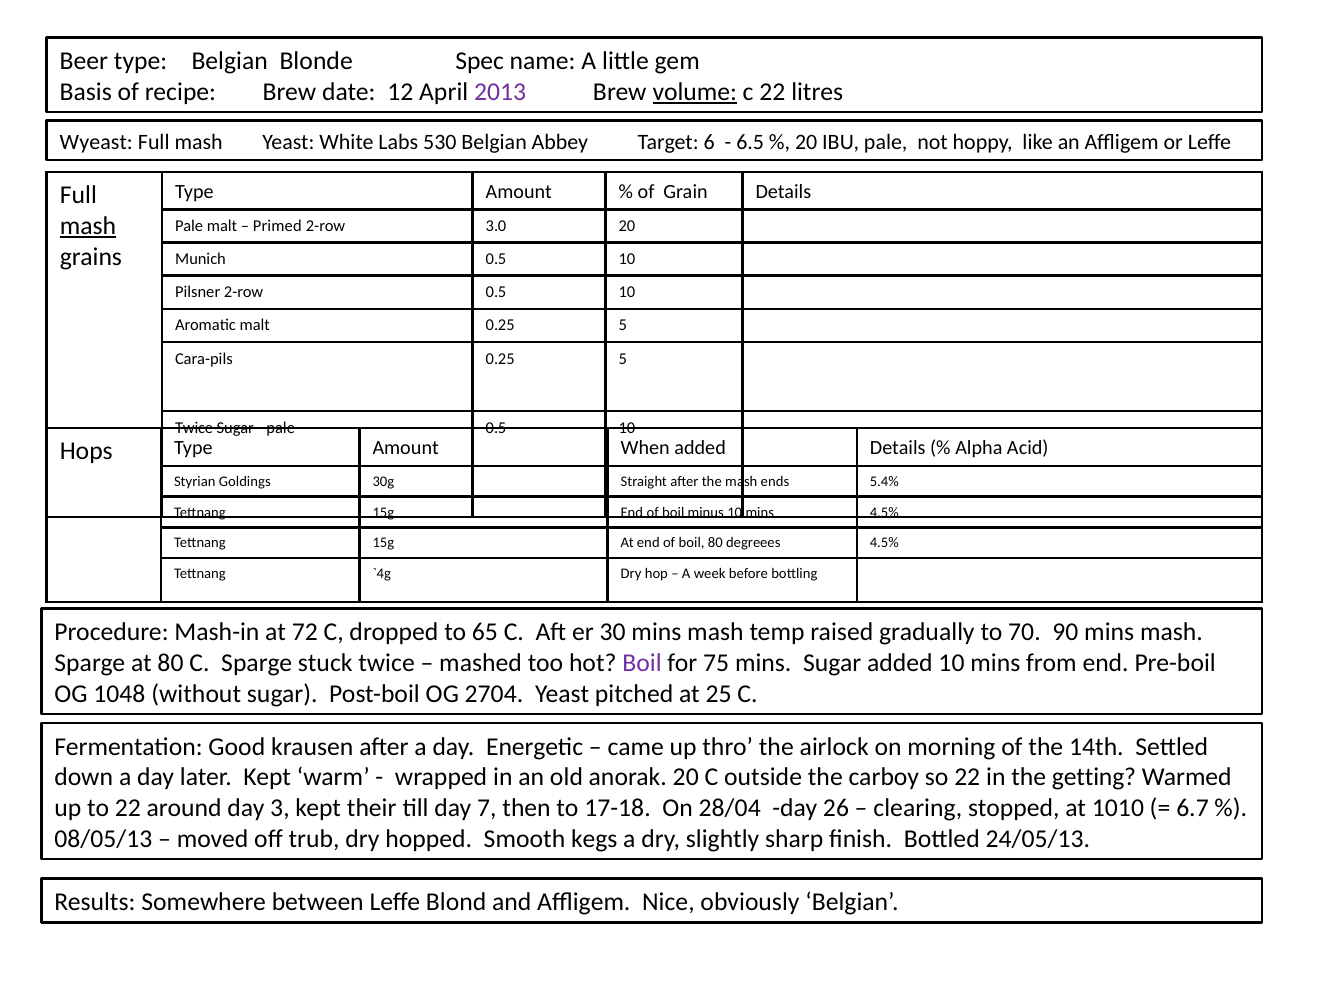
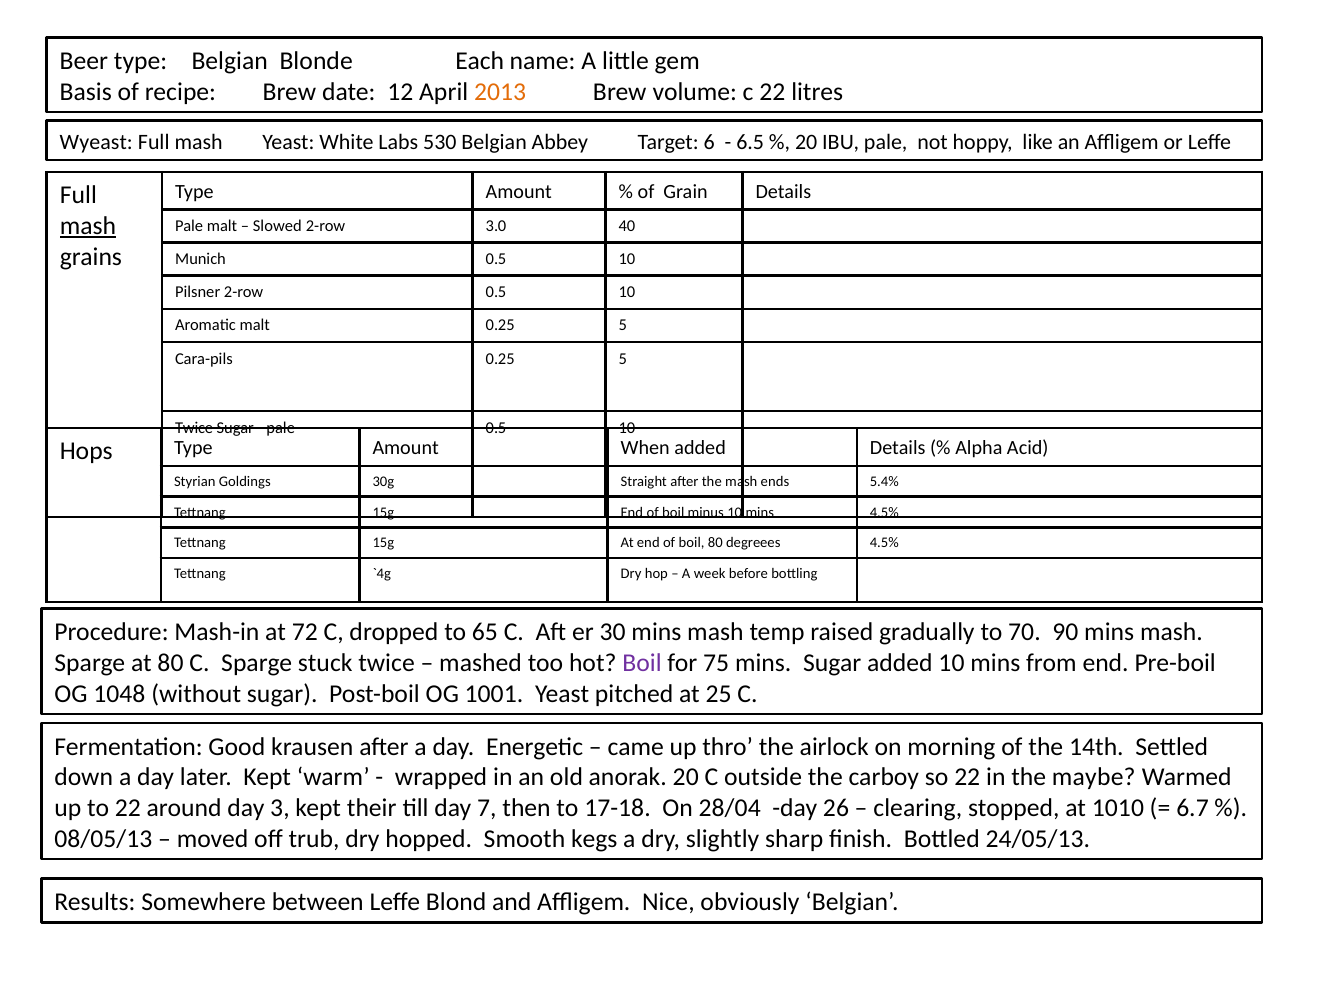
Spec: Spec -> Each
2013 colour: purple -> orange
volume underline: present -> none
Primed: Primed -> Slowed
3.0 20: 20 -> 40
2704: 2704 -> 1001
getting: getting -> maybe
